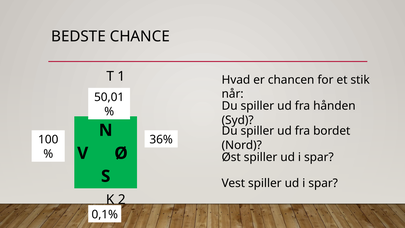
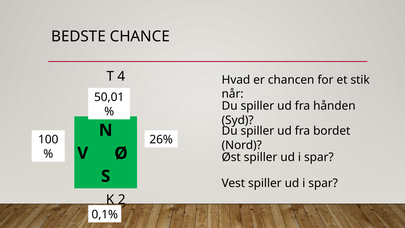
1: 1 -> 4
36%: 36% -> 26%
